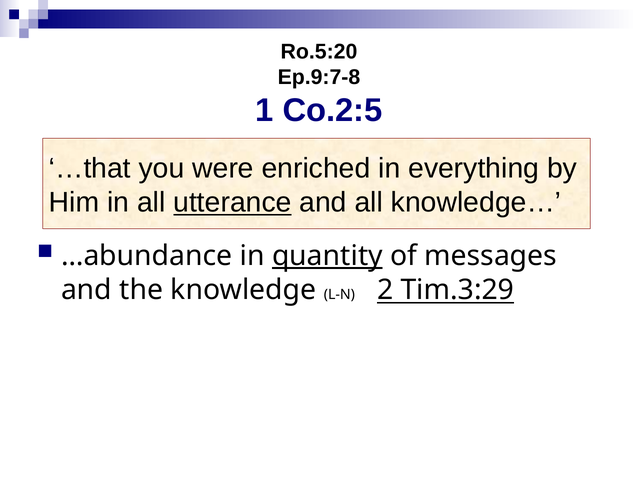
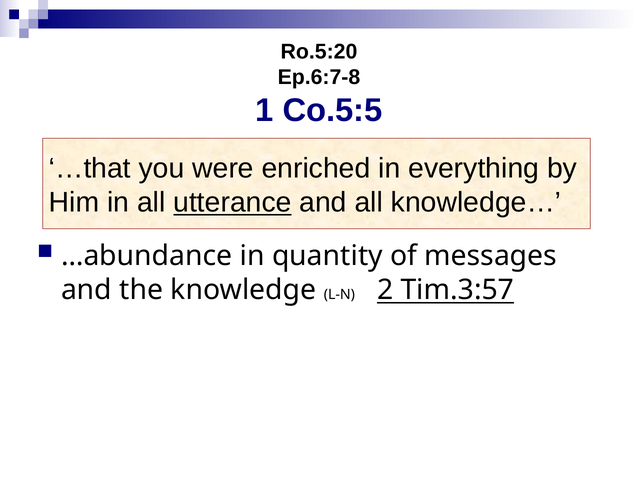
Ep.9:7-8: Ep.9:7-8 -> Ep.6:7-8
Co.2:5: Co.2:5 -> Co.5:5
quantity underline: present -> none
Tim.3:29: Tim.3:29 -> Tim.3:57
